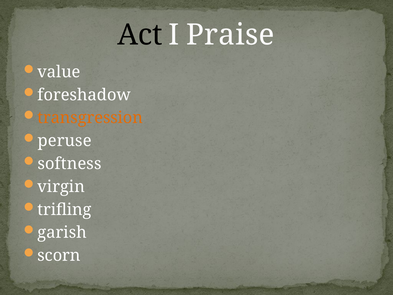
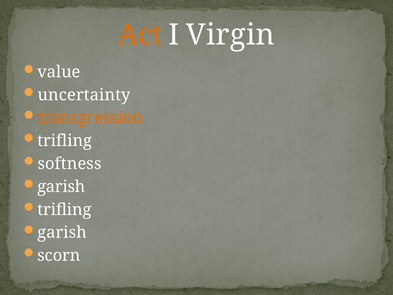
Act colour: black -> orange
Praise: Praise -> Virgin
foreshadow: foreshadow -> uncertainty
peruse at (65, 141): peruse -> trifling
virgin at (61, 187): virgin -> garish
